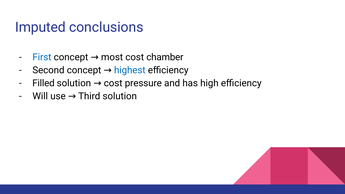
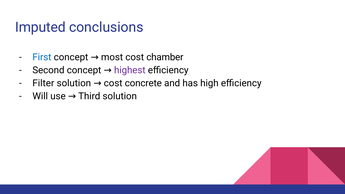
highest colour: blue -> purple
Filled: Filled -> Filter
pressure: pressure -> concrete
